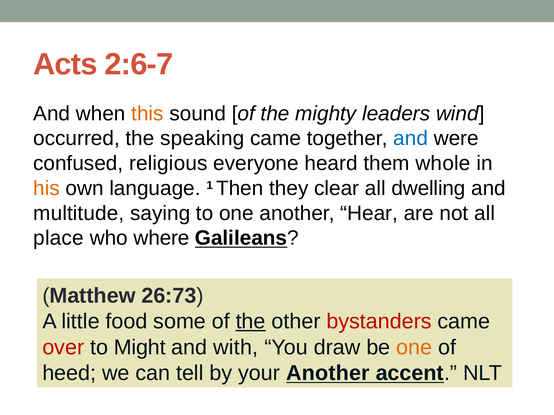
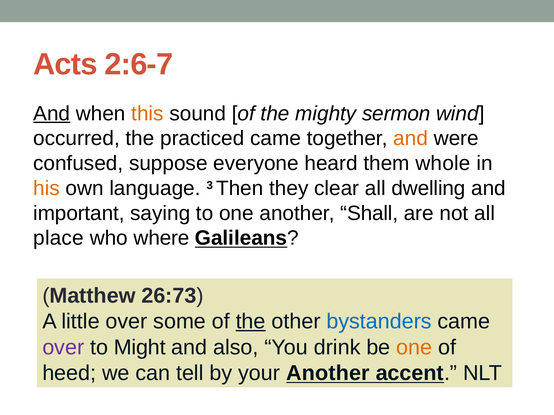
And at (52, 114) underline: none -> present
leaders: leaders -> sermon
speaking: speaking -> practiced
and at (411, 139) colour: blue -> orange
religious: religious -> suppose
1: 1 -> 3
multitude: multitude -> important
Hear: Hear -> Shall
little food: food -> over
bystanders colour: red -> blue
over at (63, 348) colour: red -> purple
with: with -> also
draw: draw -> drink
